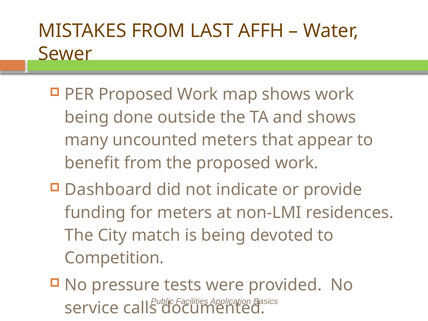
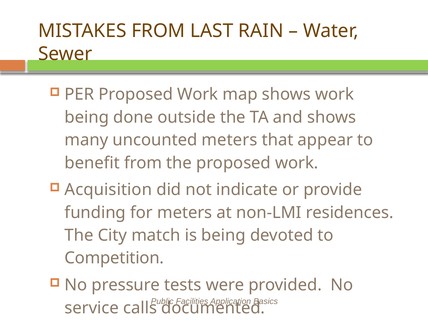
AFFH: AFFH -> RAIN
Dashboard: Dashboard -> Acquisition
